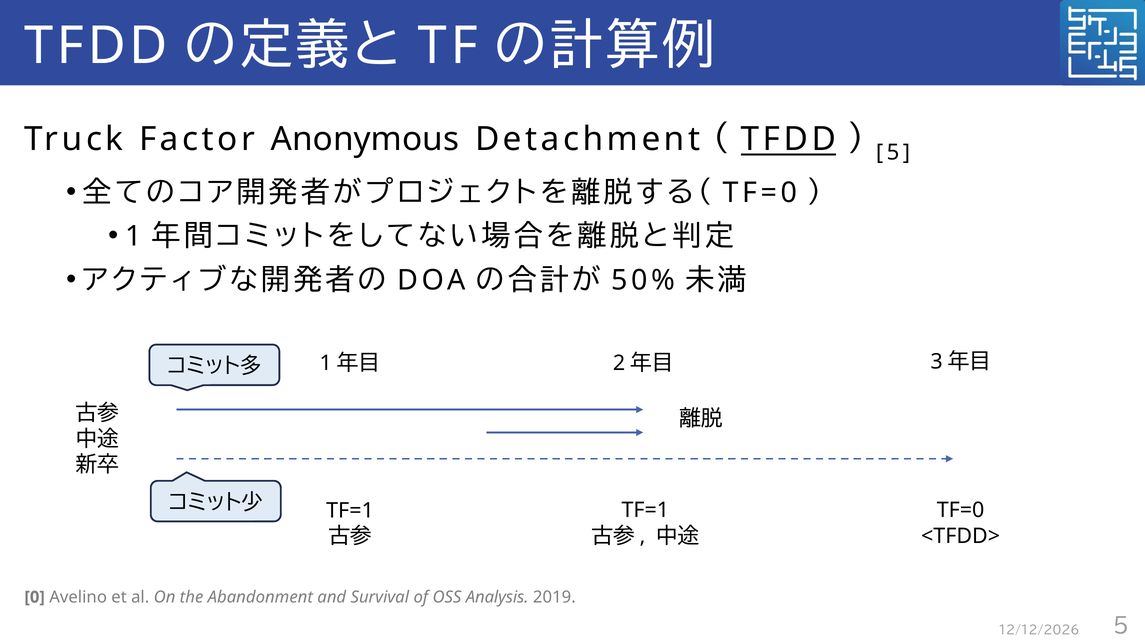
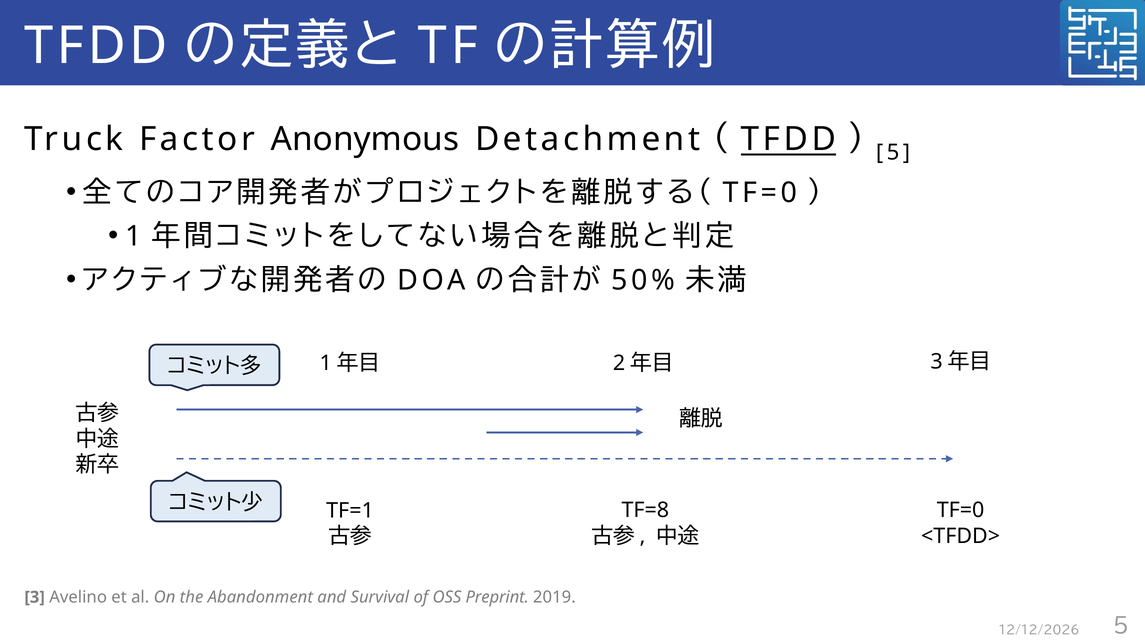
TF=1 at (645, 510): TF=1 -> TF=8
0 at (35, 597): 0 -> 3
Analysis: Analysis -> Preprint
